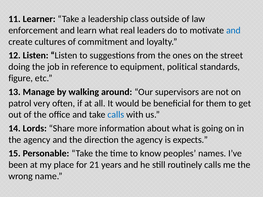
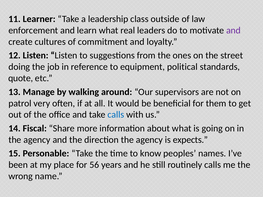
and at (233, 30) colour: blue -> purple
figure: figure -> quote
Lords: Lords -> Fiscal
21: 21 -> 56
